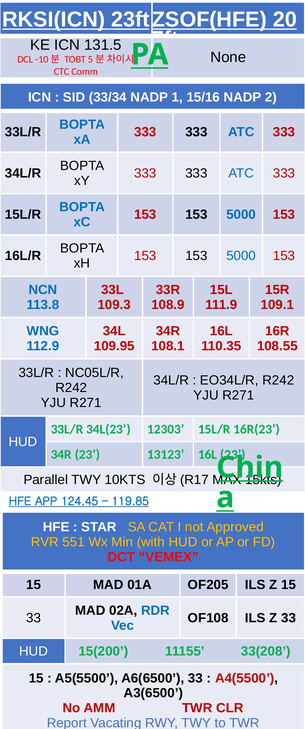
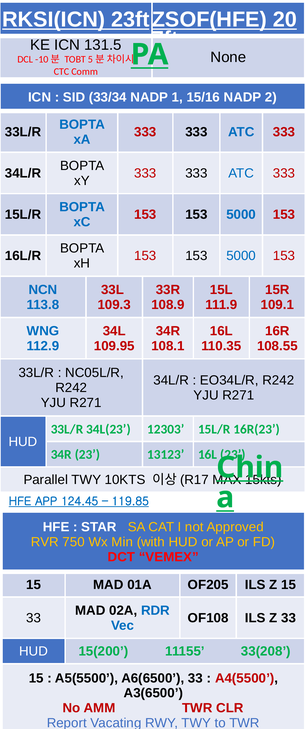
551: 551 -> 750
